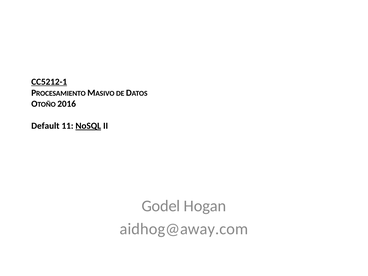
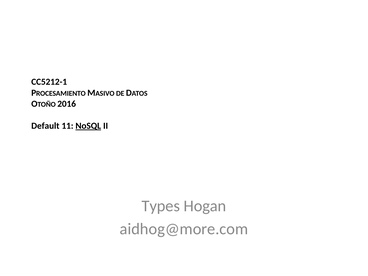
CC5212-1 underline: present -> none
Godel: Godel -> Types
aidhog@away.com: aidhog@away.com -> aidhog@more.com
